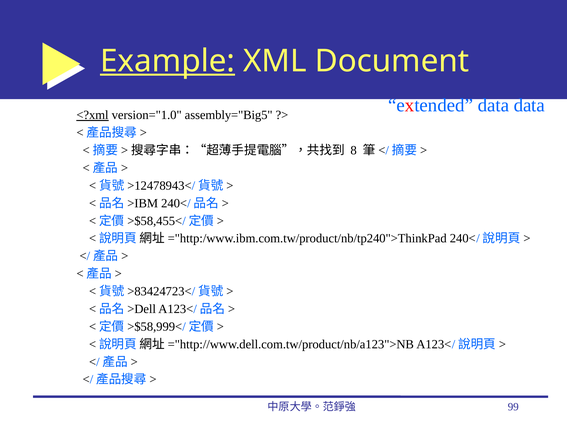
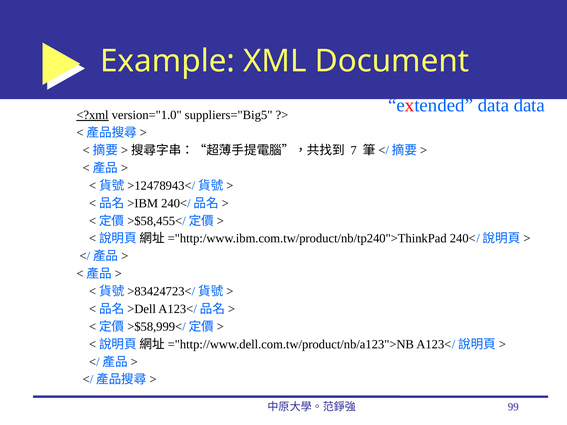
Example underline: present -> none
assembly="Big5: assembly="Big5 -> suppliers="Big5
8: 8 -> 7
